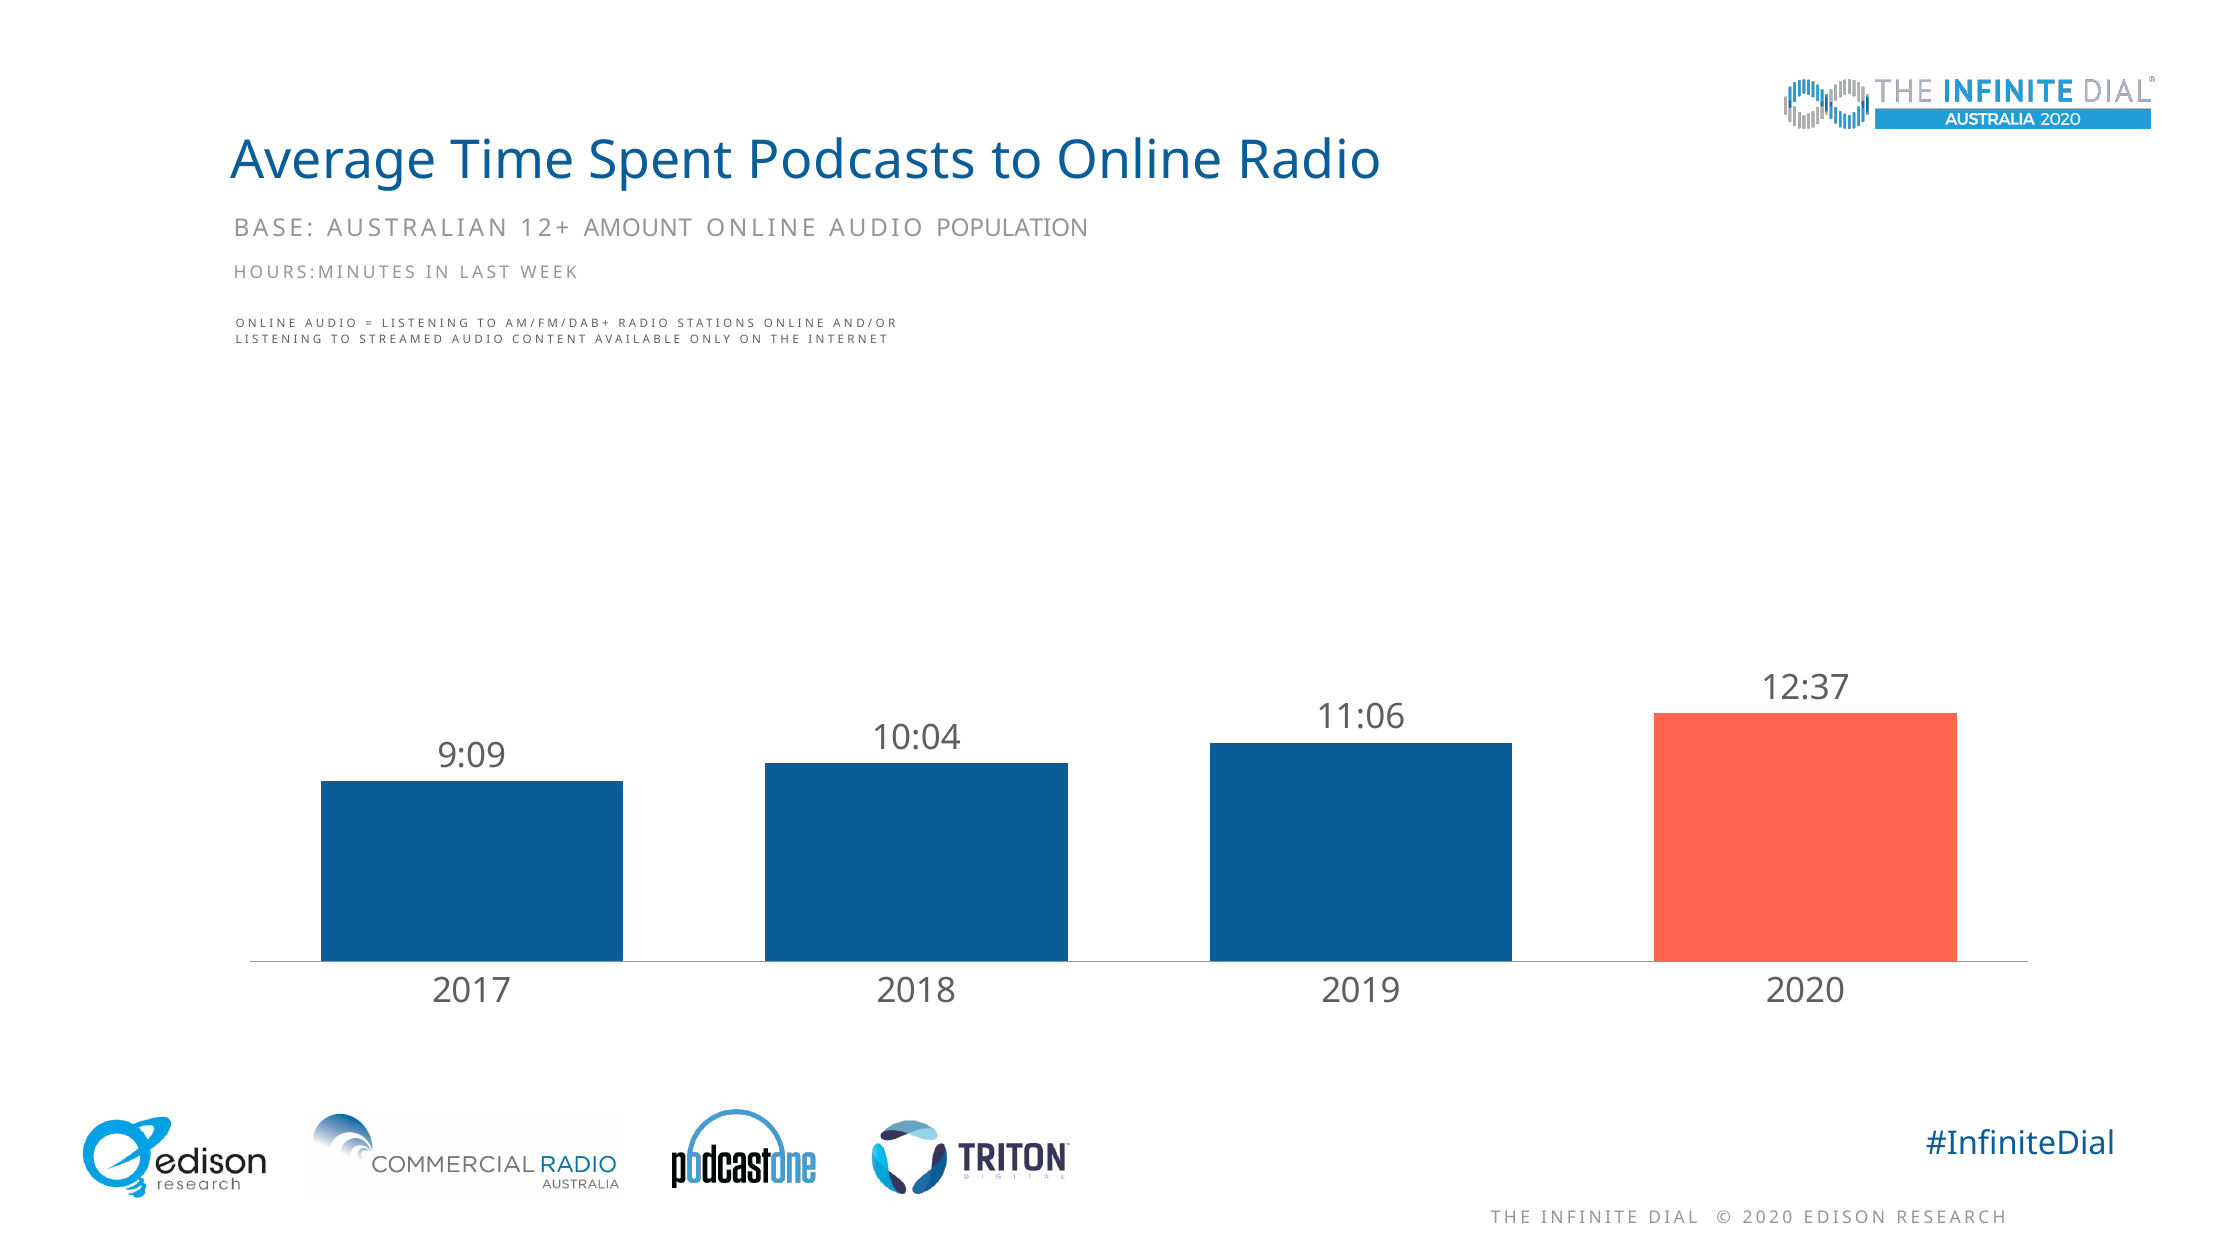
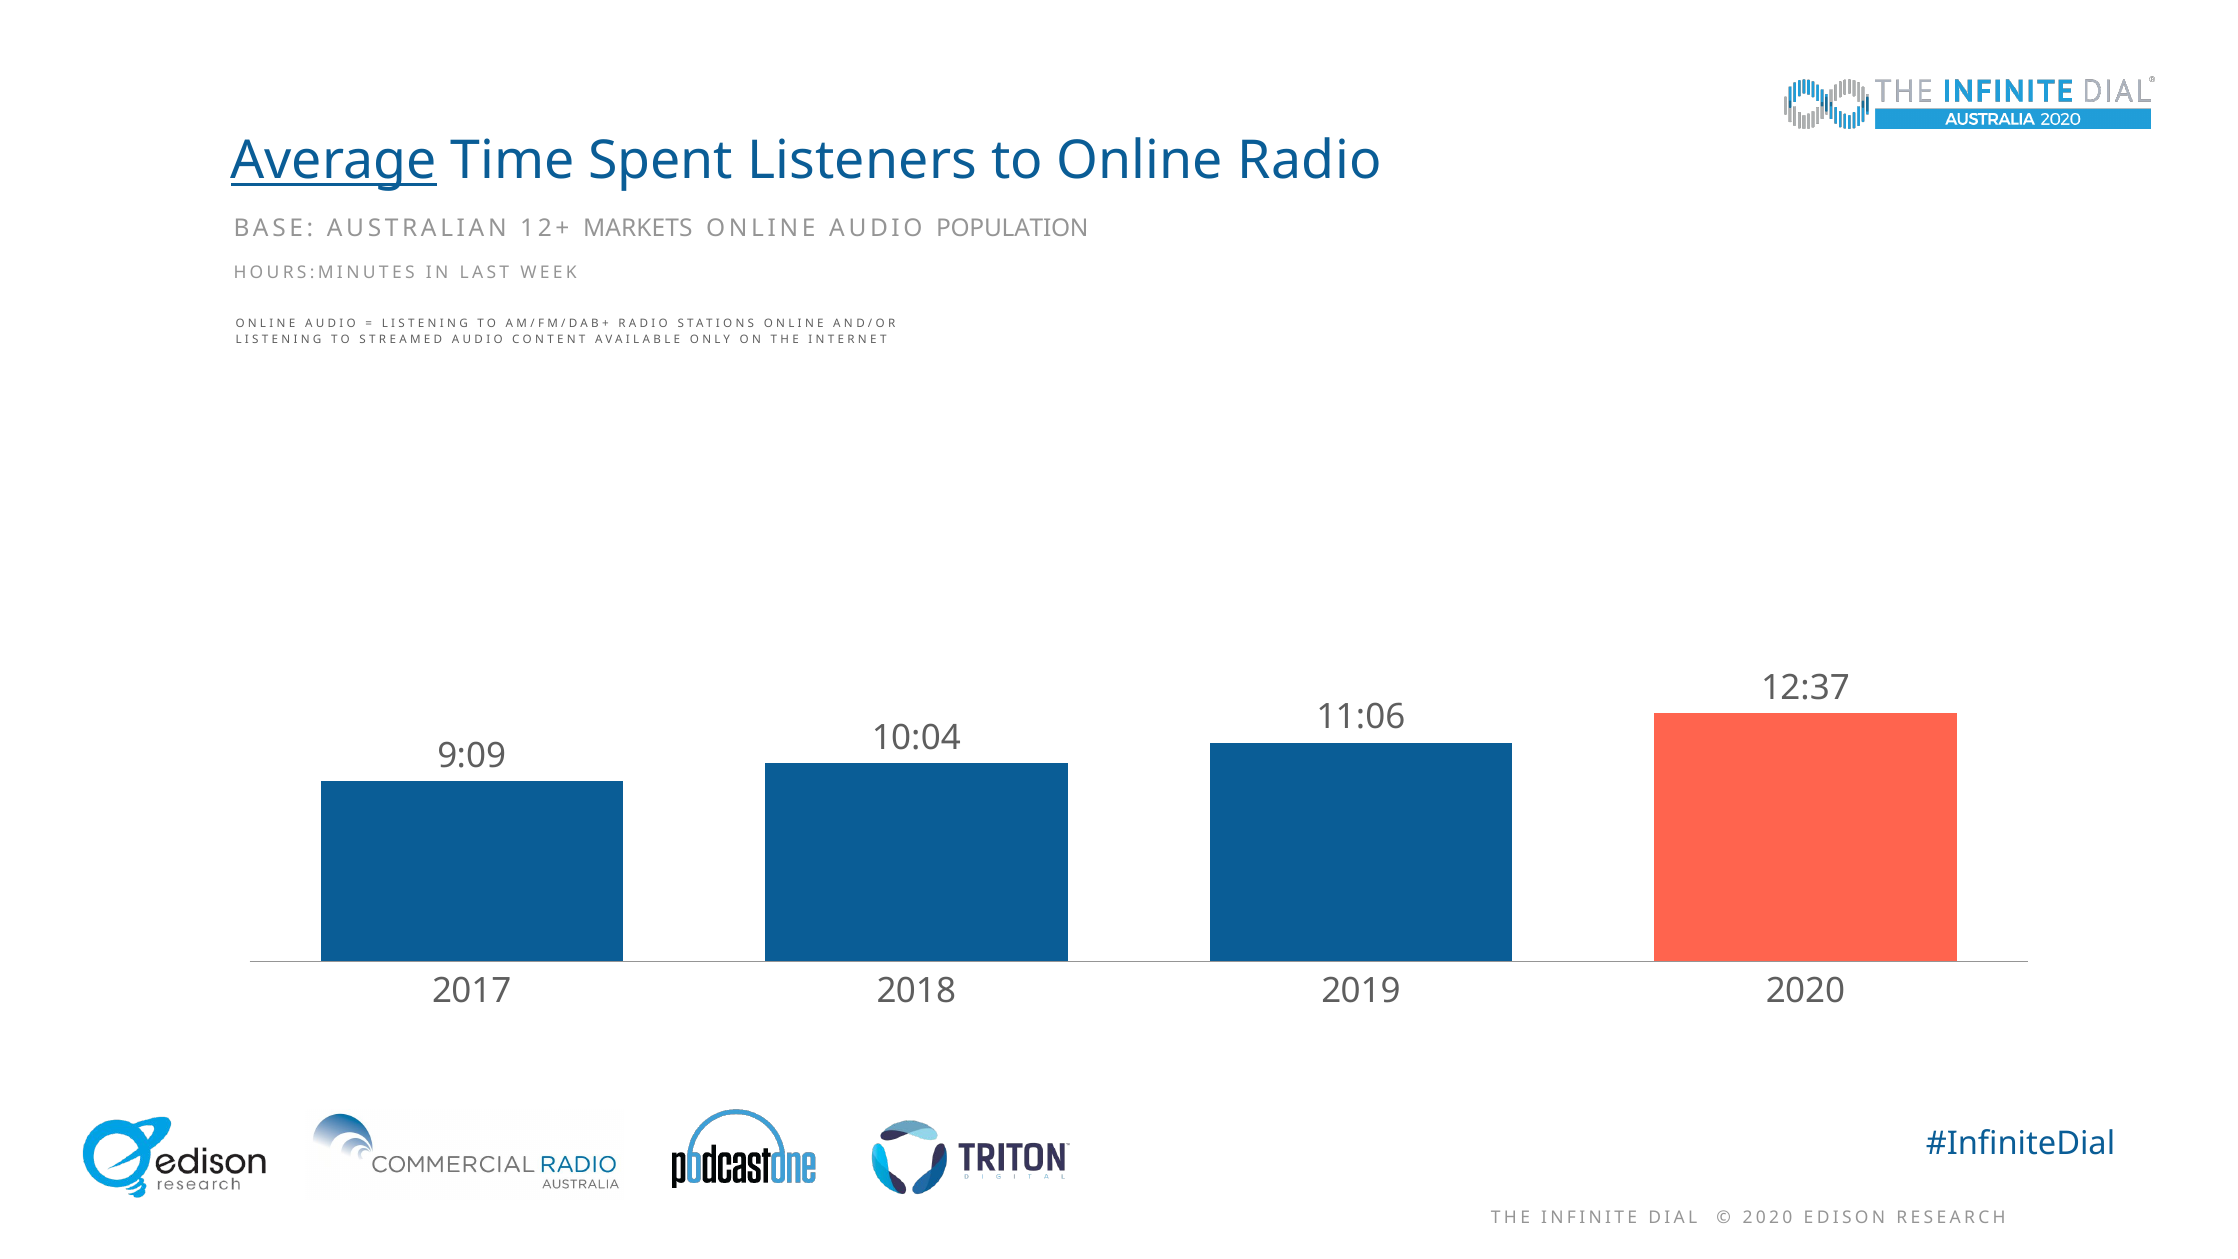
Average underline: none -> present
Podcasts: Podcasts -> Listeners
AMOUNT: AMOUNT -> MARKETS
